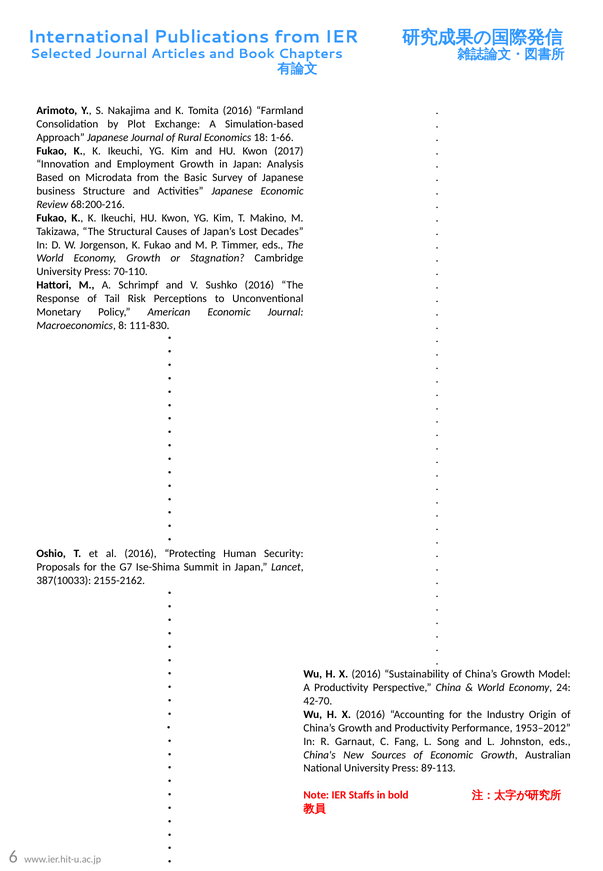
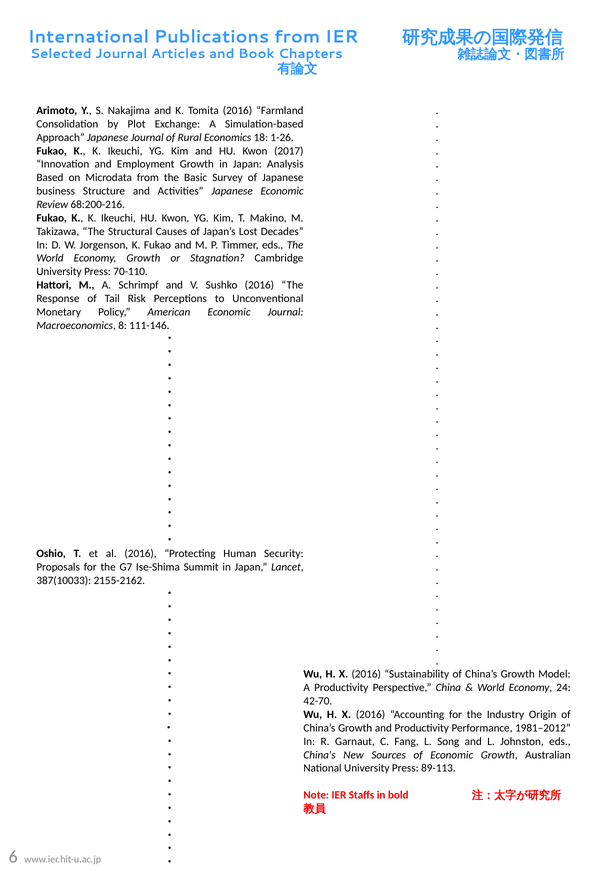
1-66: 1-66 -> 1-26
111-830: 111-830 -> 111-146
1953–2012: 1953–2012 -> 1981–2012
